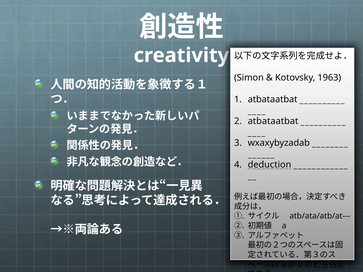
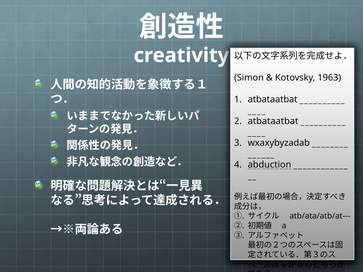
deduction: deduction -> abduction
